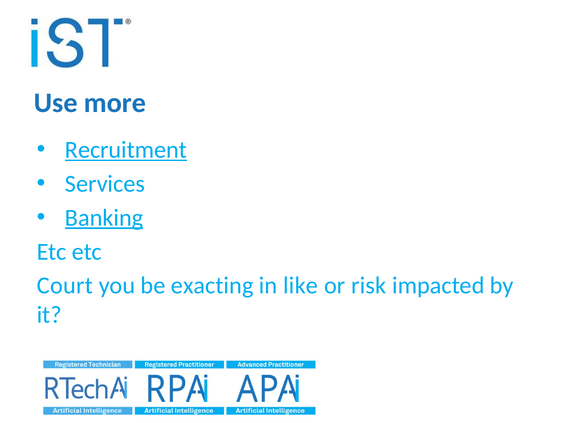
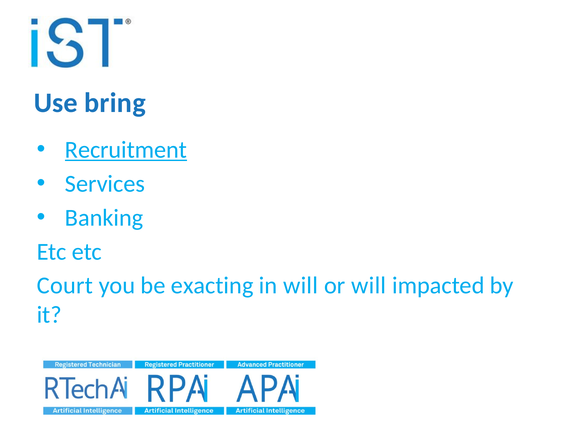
more: more -> bring
Banking underline: present -> none
in like: like -> will
or risk: risk -> will
